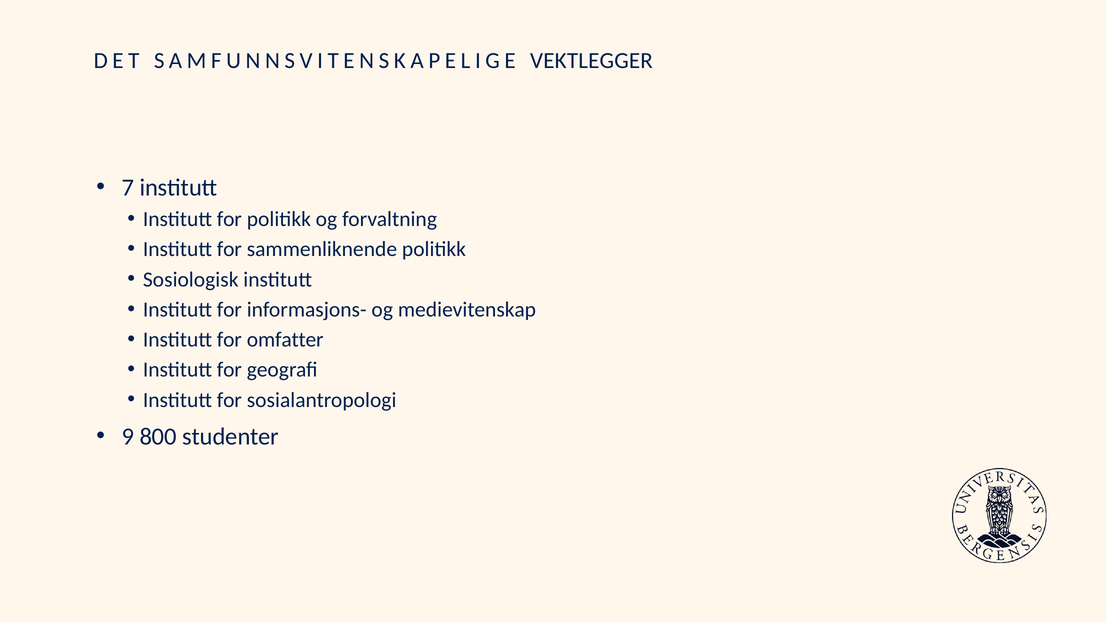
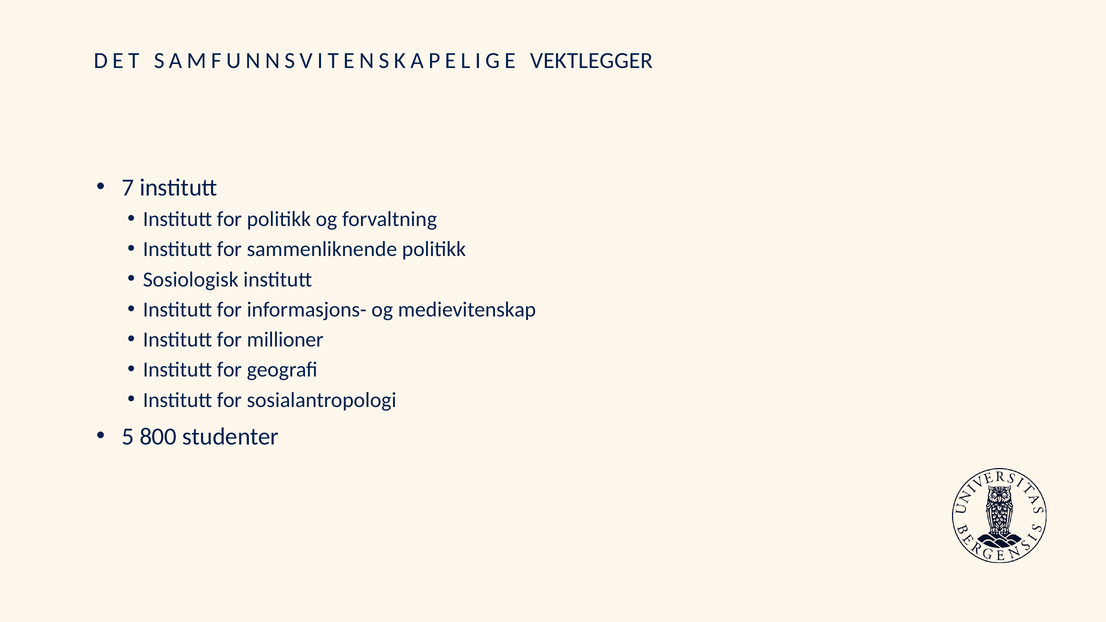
omfatter: omfatter -> millioner
9: 9 -> 5
